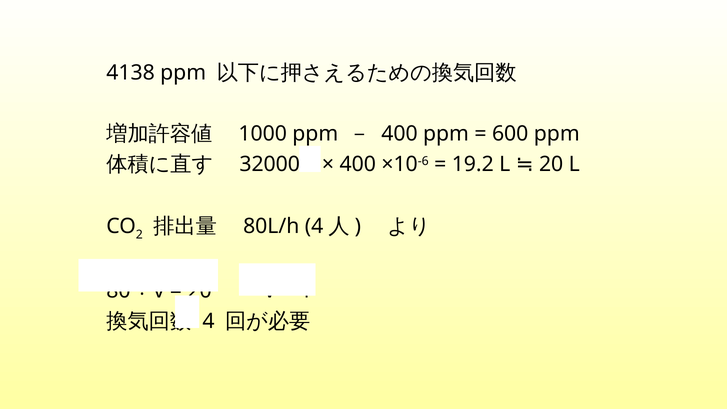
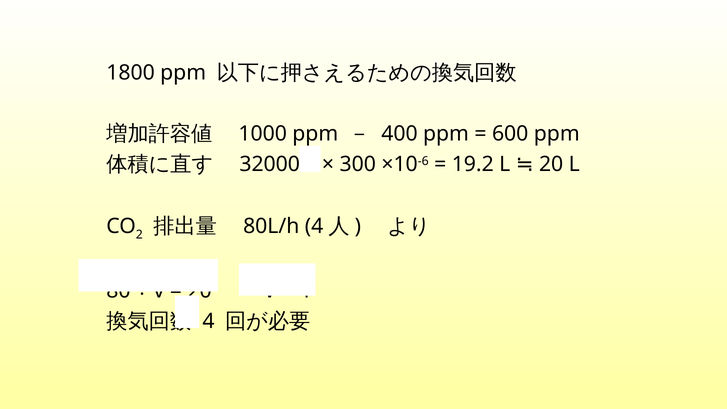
4138: 4138 -> 1800
400 at (358, 164): 400 -> 300
